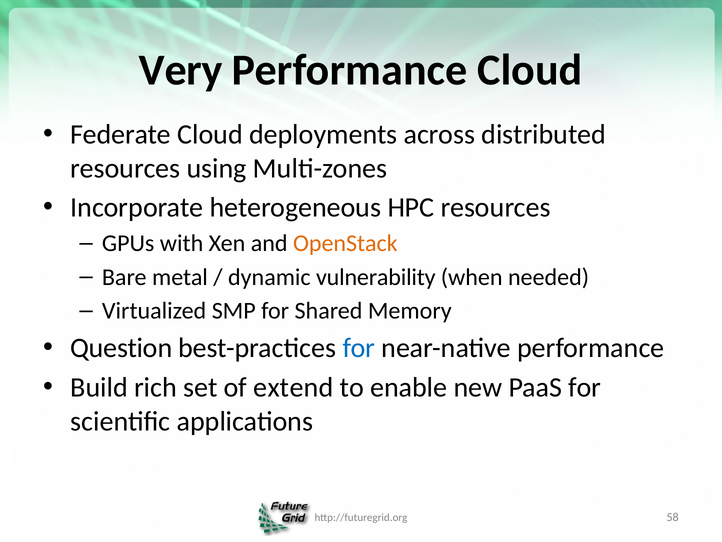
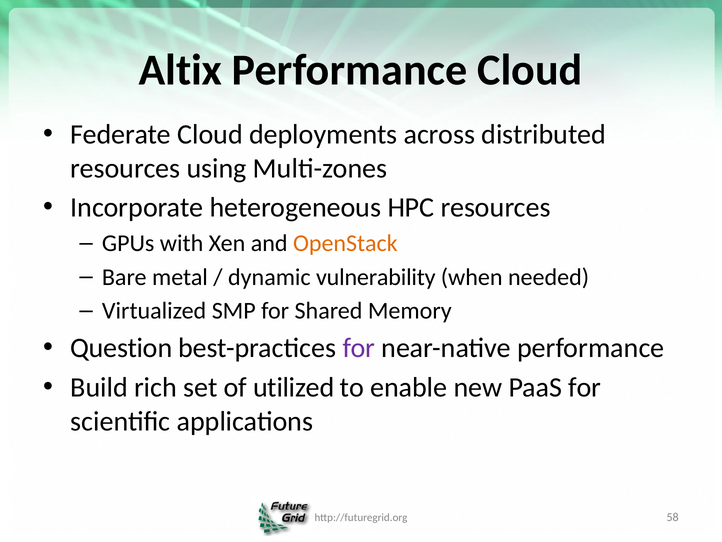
Very: Very -> Altix
for at (359, 348) colour: blue -> purple
extend: extend -> utilized
